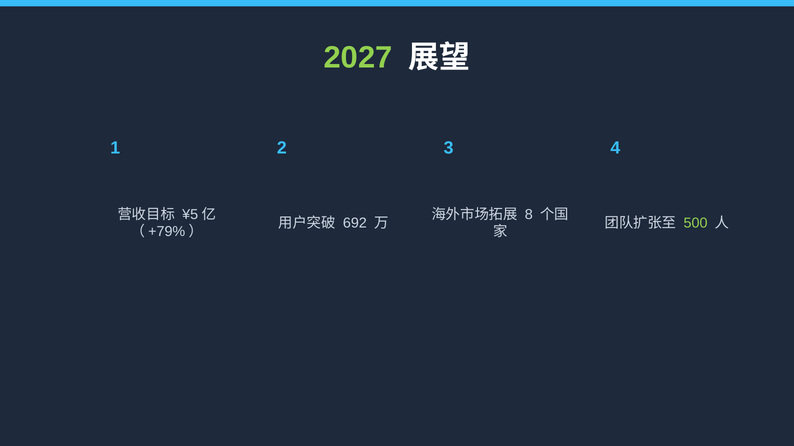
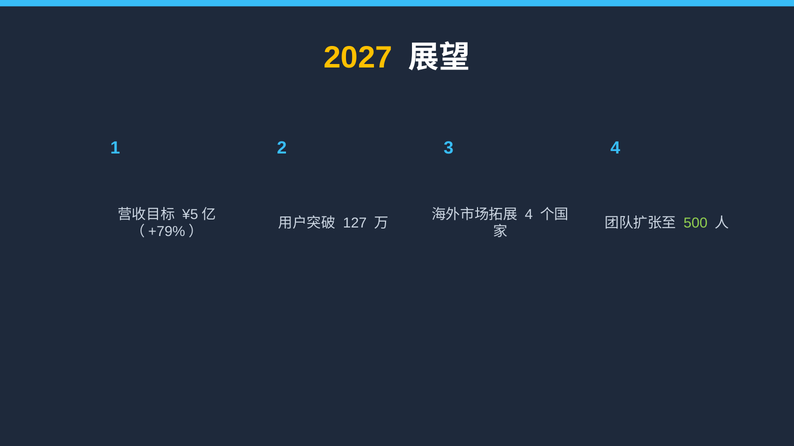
2027 colour: light green -> yellow
8 at (529, 215): 8 -> 4
692: 692 -> 127
